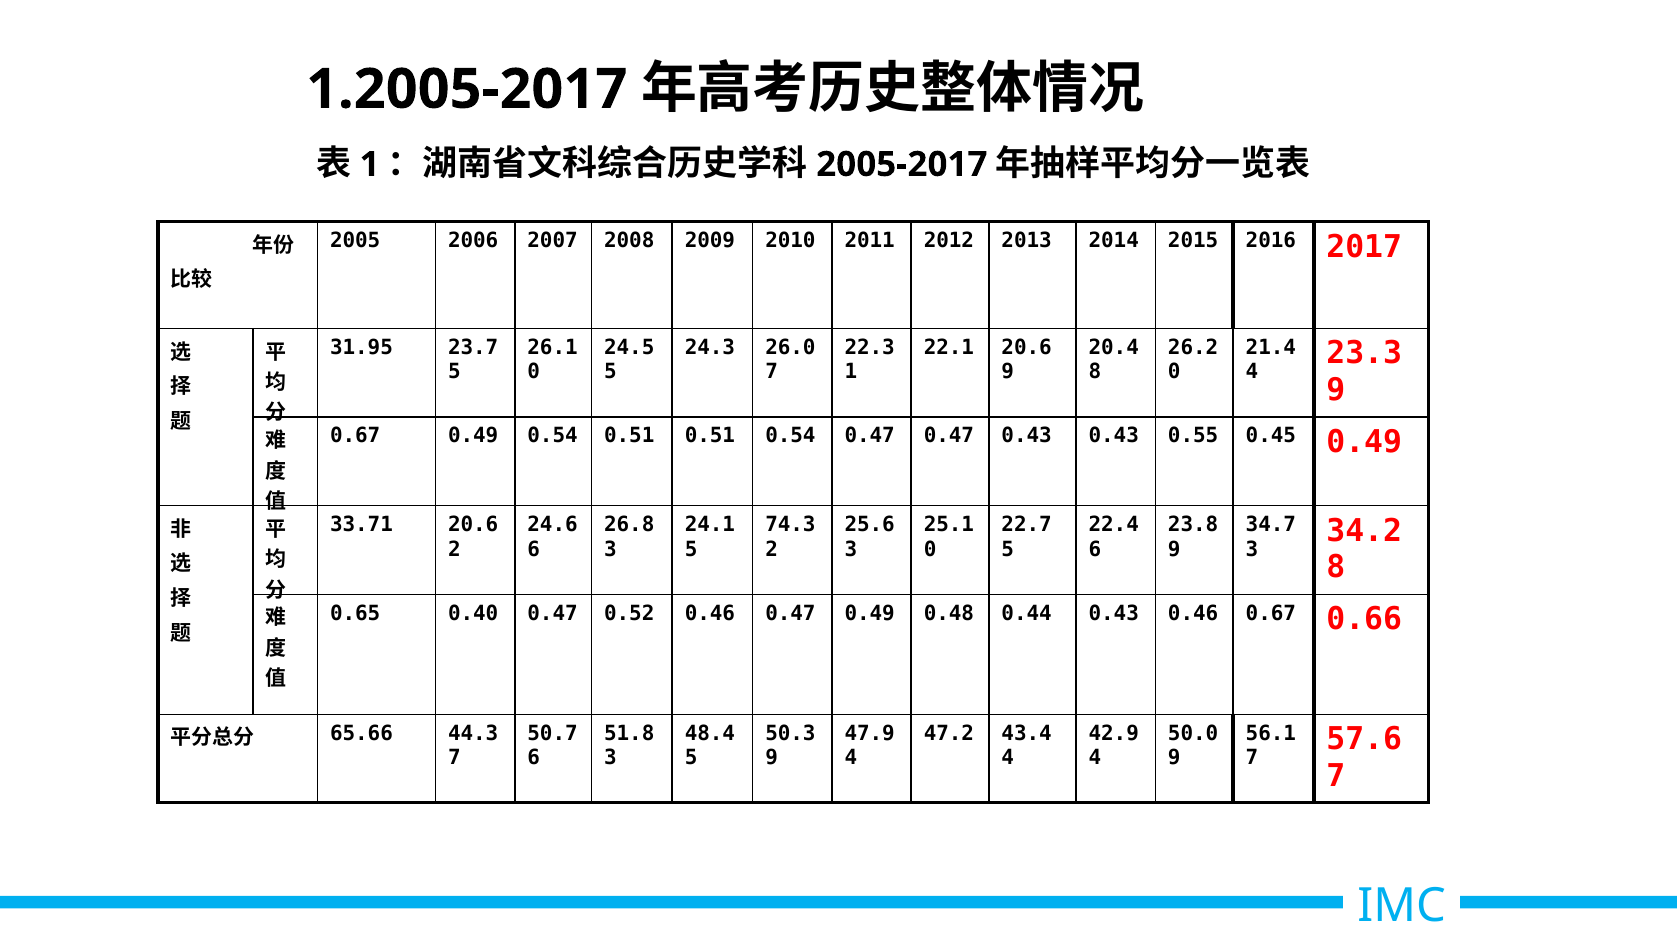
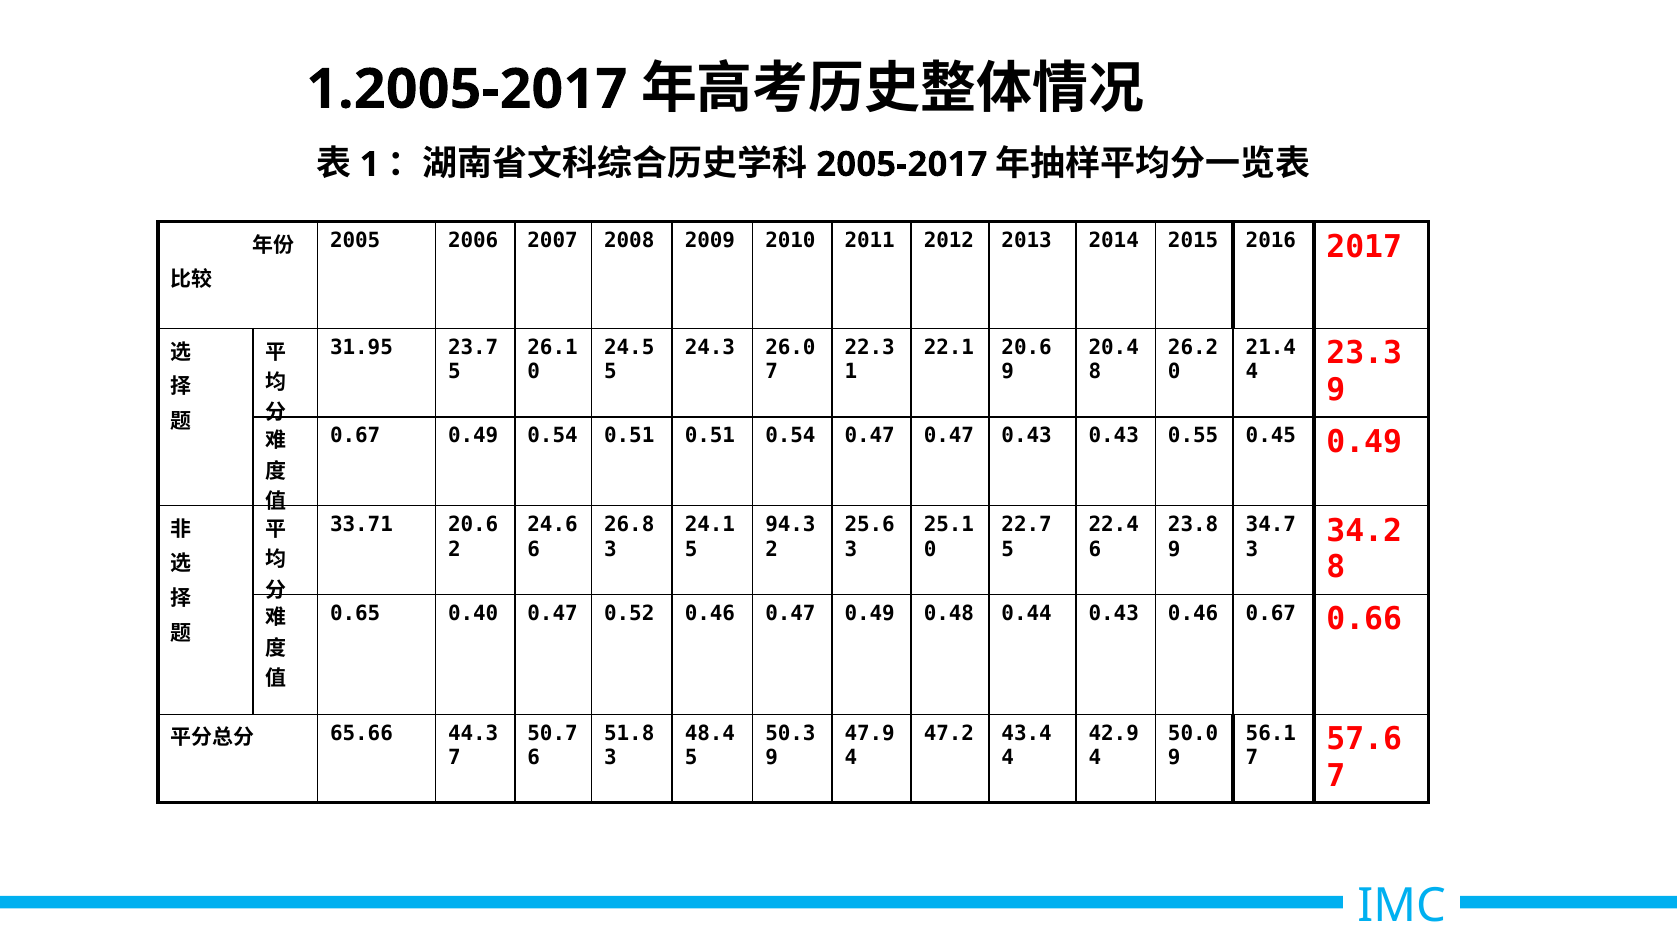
74.3: 74.3 -> 94.3
